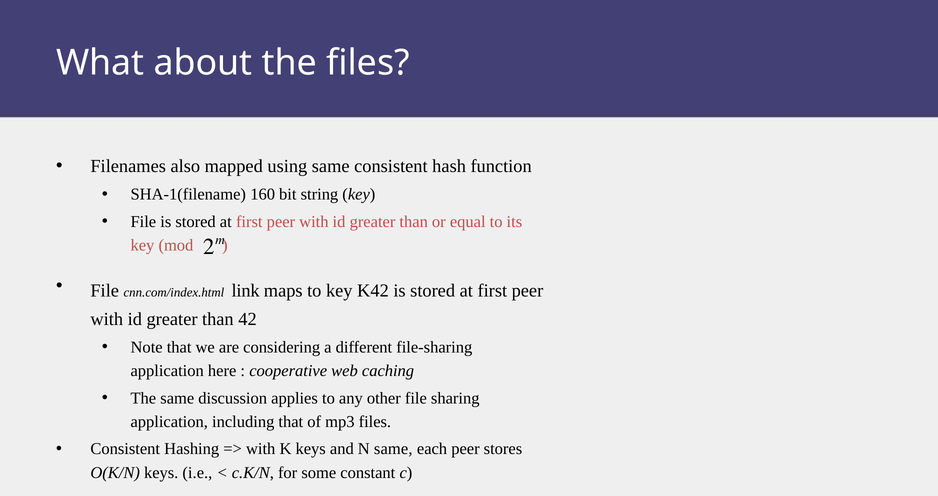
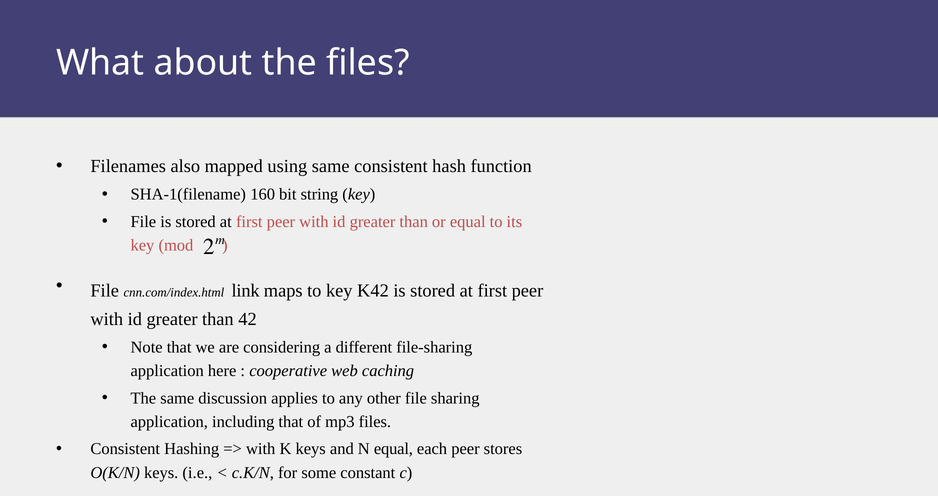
N same: same -> equal
